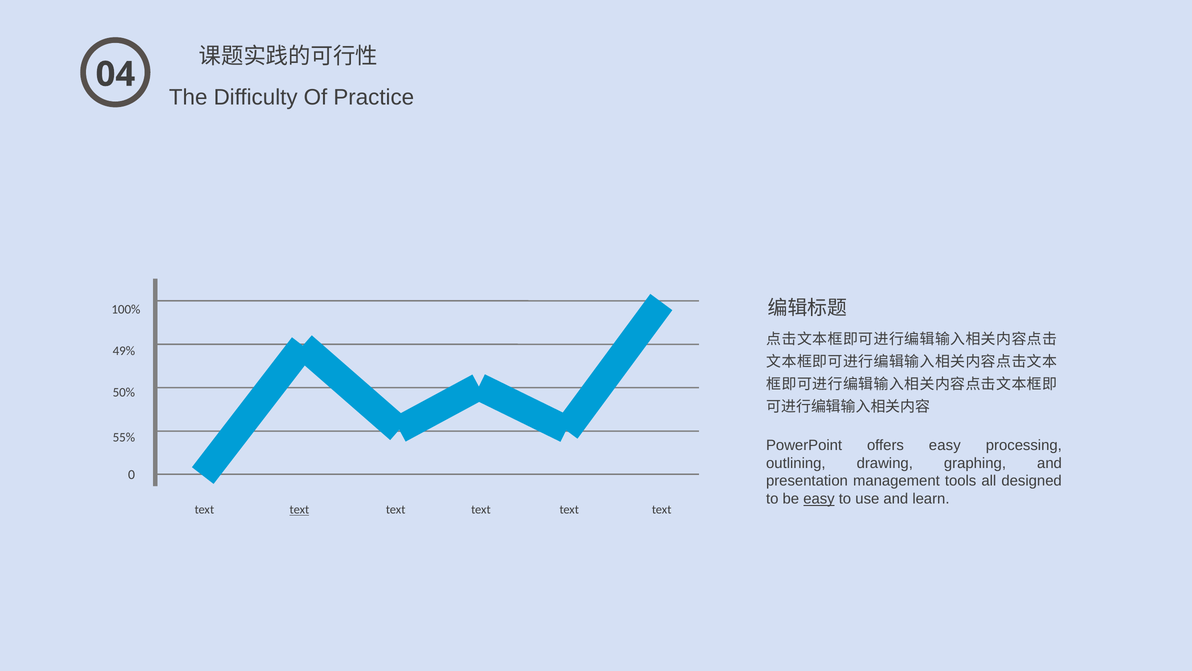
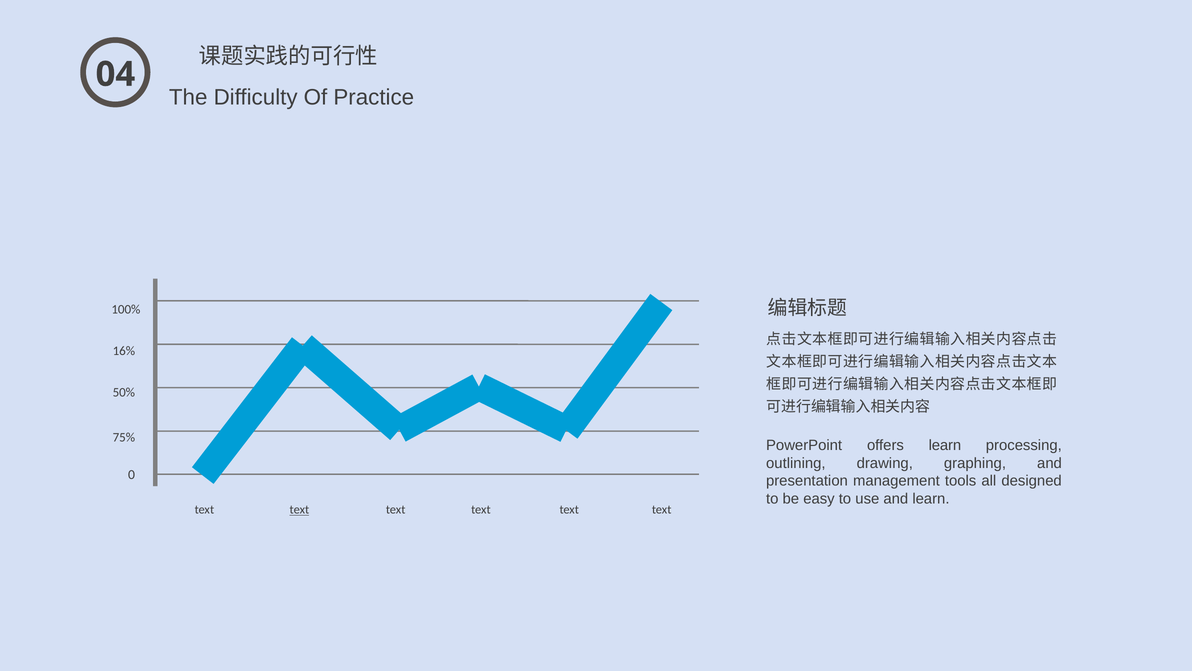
49%: 49% -> 16%
55%: 55% -> 75%
offers easy: easy -> learn
easy at (819, 499) underline: present -> none
